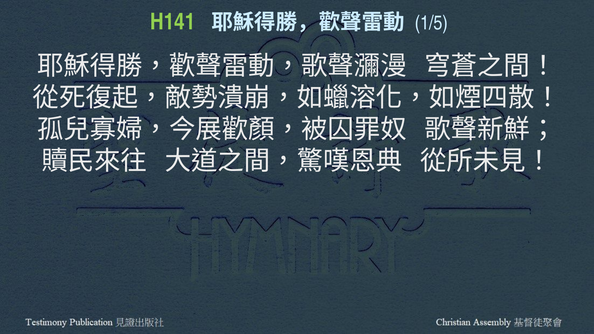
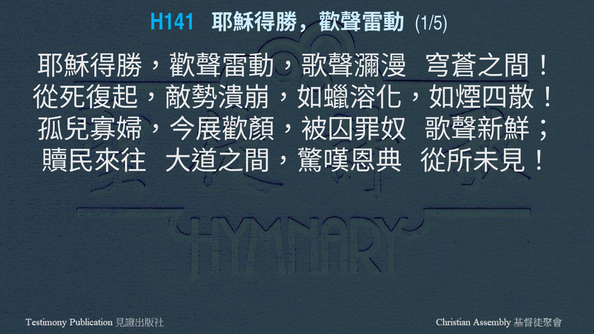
H141 colour: light green -> light blue
